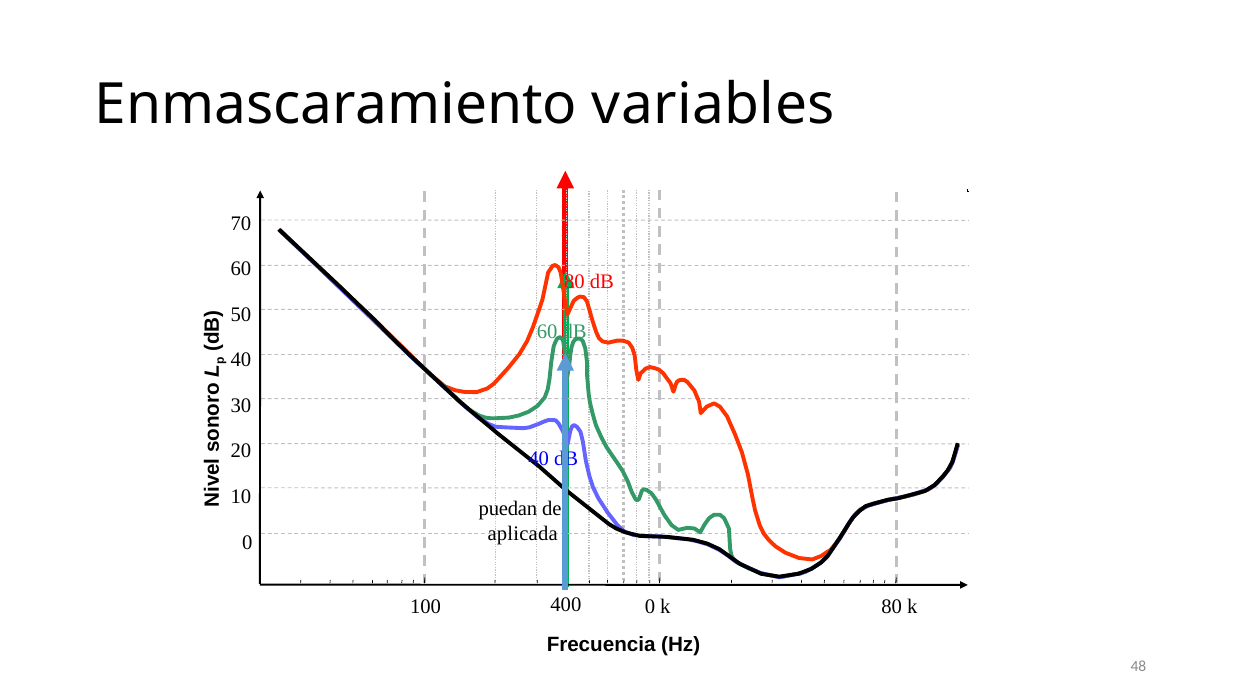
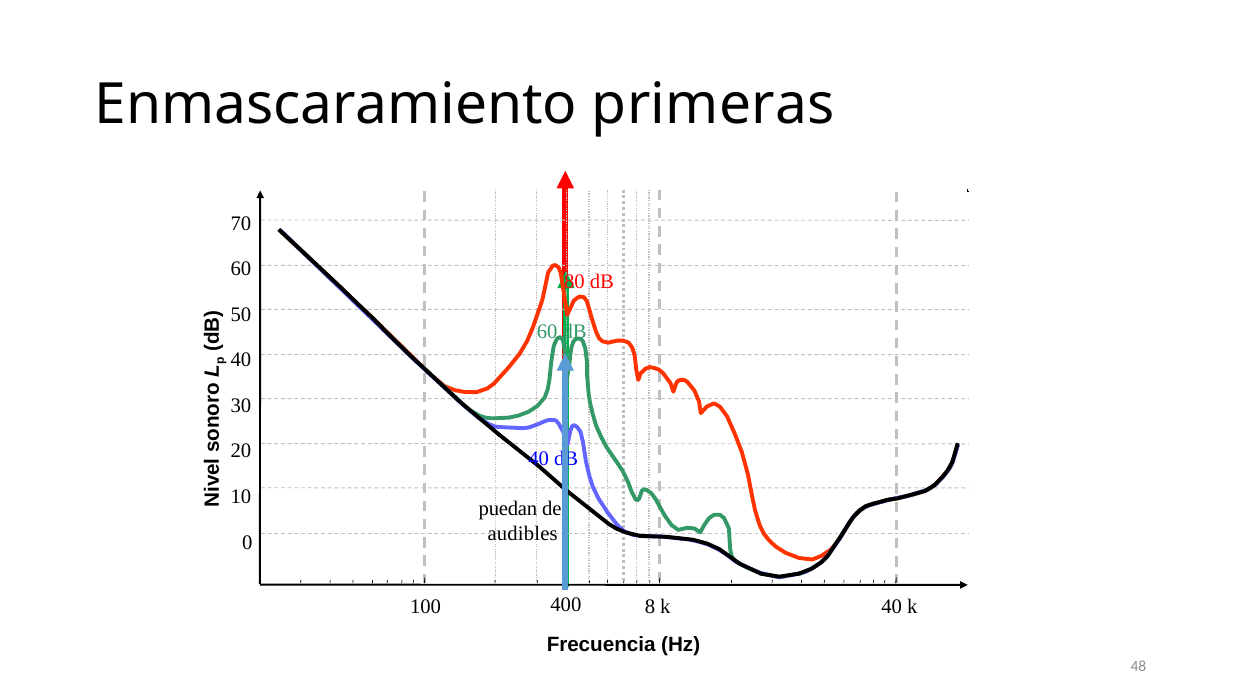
variables: variables -> primeras
aplicada: aplicada -> audibles
100 0: 0 -> 8
k 80: 80 -> 40
